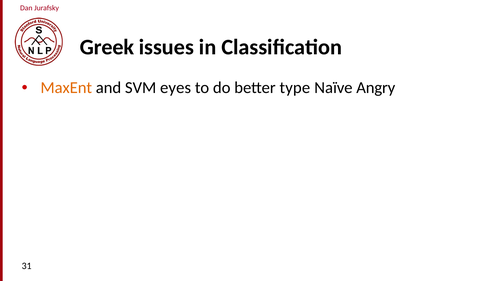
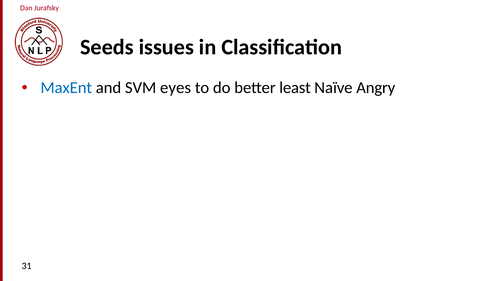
Greek: Greek -> Seeds
MaxEnt colour: orange -> blue
type: type -> least
